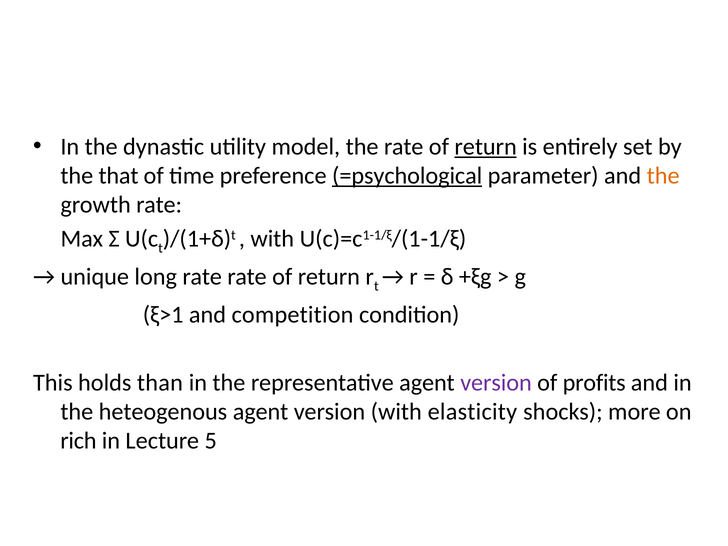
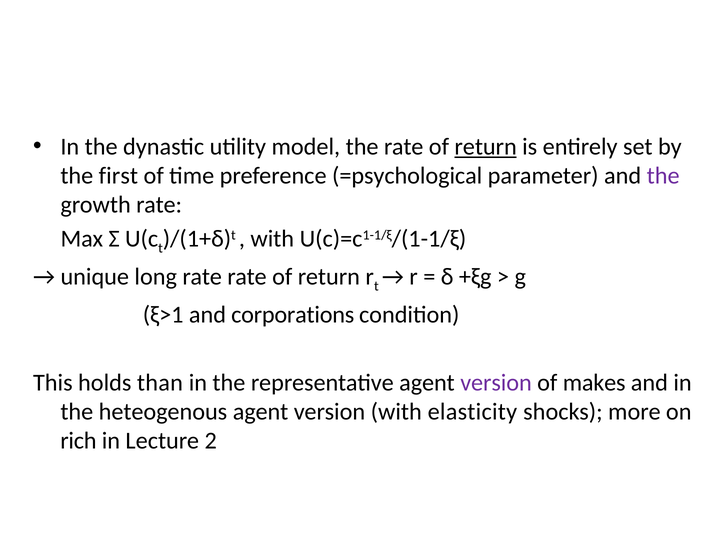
that: that -> first
=psychological underline: present -> none
the at (663, 176) colour: orange -> purple
competition: competition -> corporations
profits: profits -> makes
5: 5 -> 2
